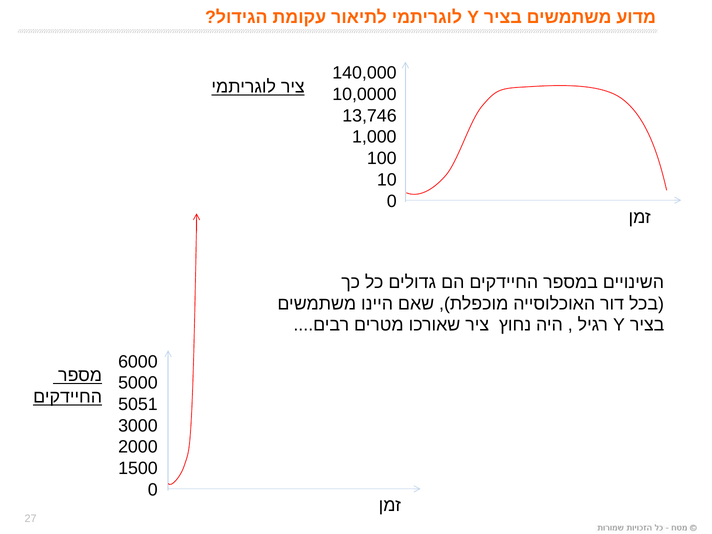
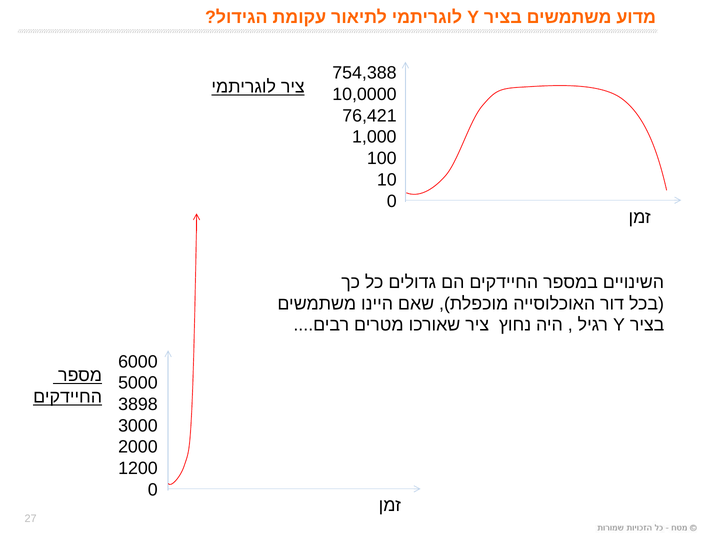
140,000: 140,000 -> 754,388
13,746: 13,746 -> 76,421
5051: 5051 -> 3898
1500: 1500 -> 1200
